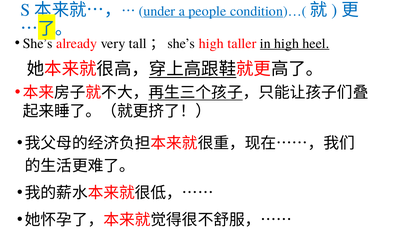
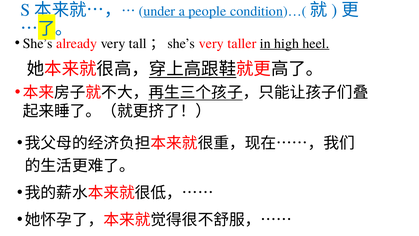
tall；she’s high: high -> very
